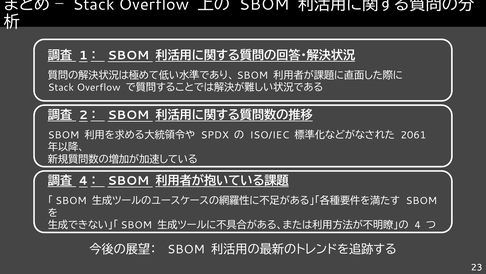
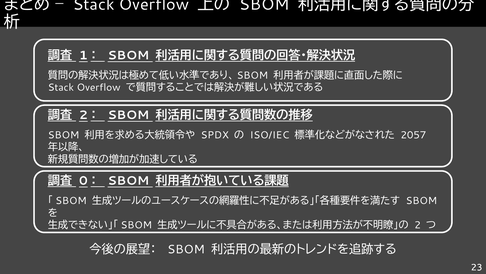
2061: 2061 -> 2057
4 at (83, 181): 4 -> 0
4 at (418, 225): 4 -> 2
